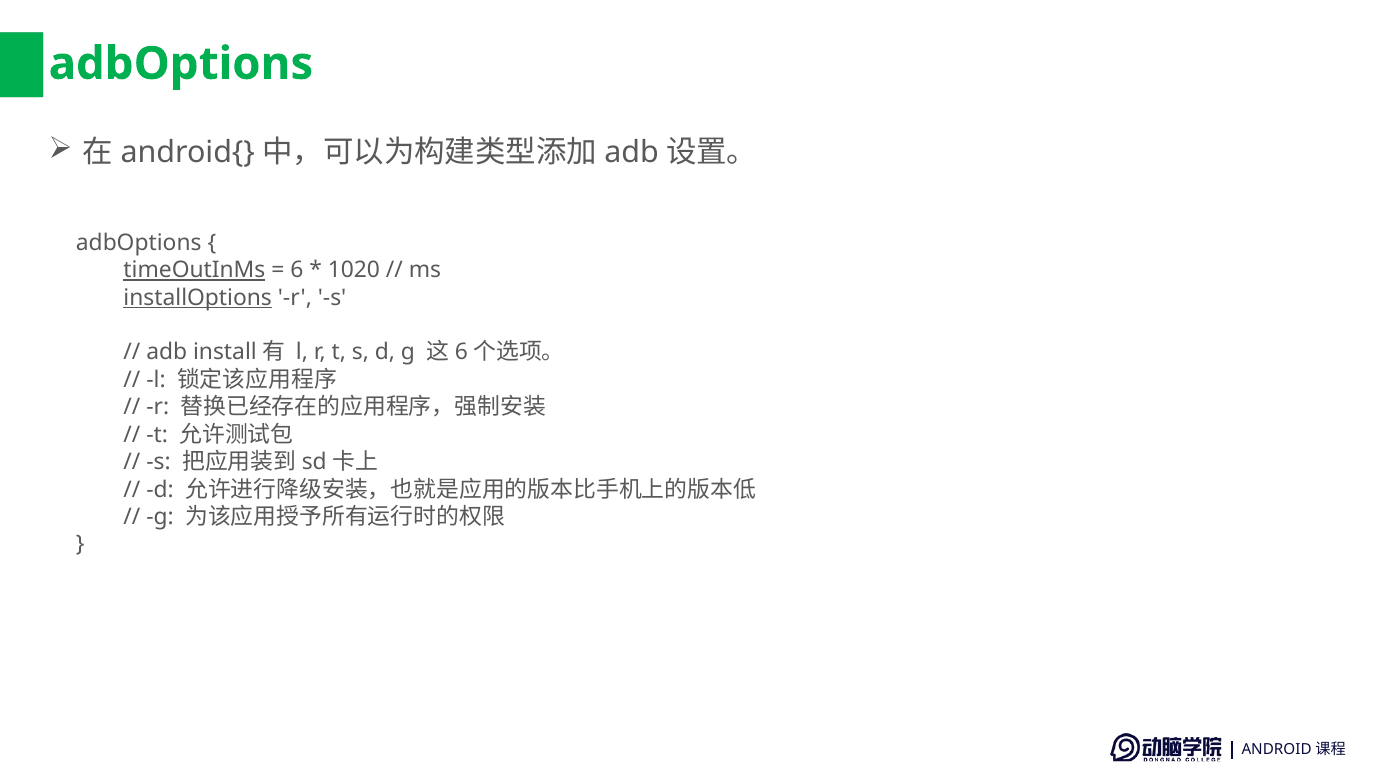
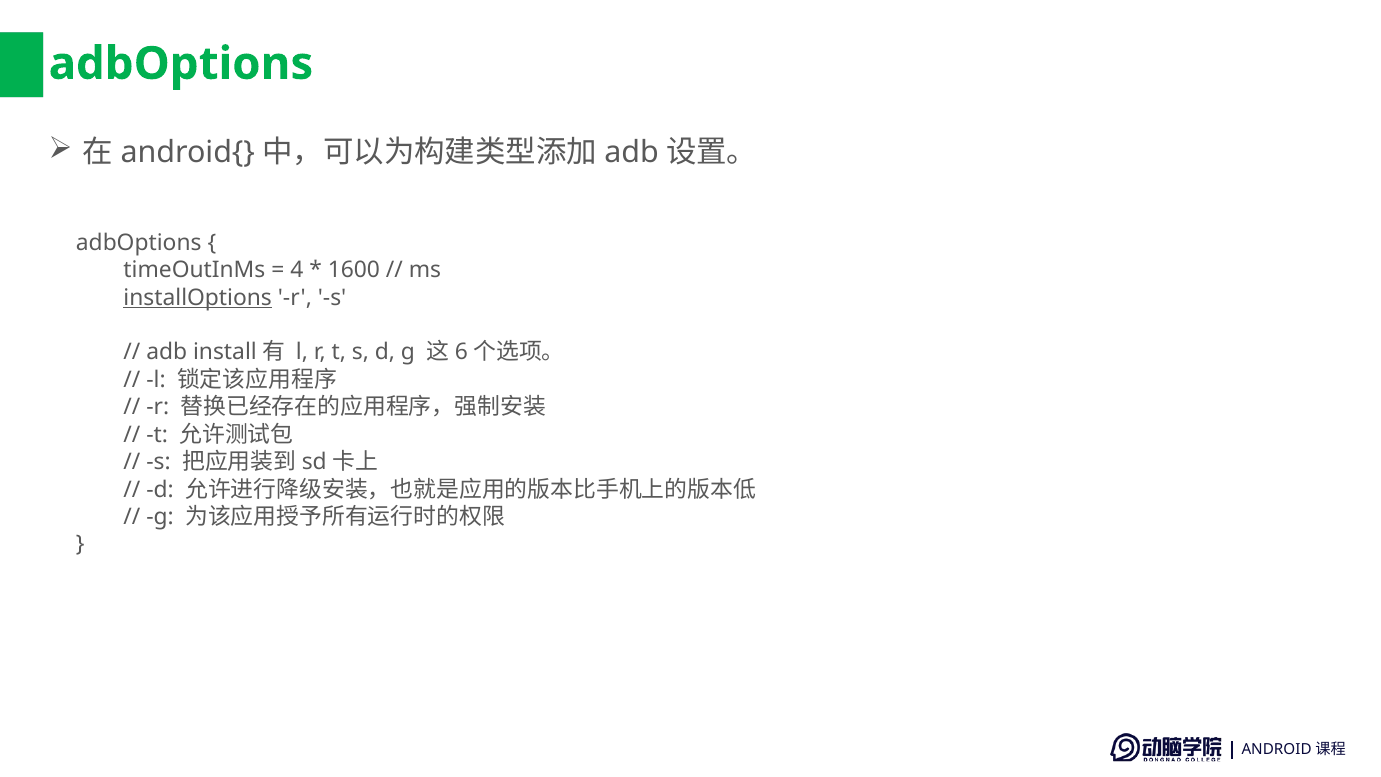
timeOutInMs underline: present -> none
6 at (297, 270): 6 -> 4
1020: 1020 -> 1600
